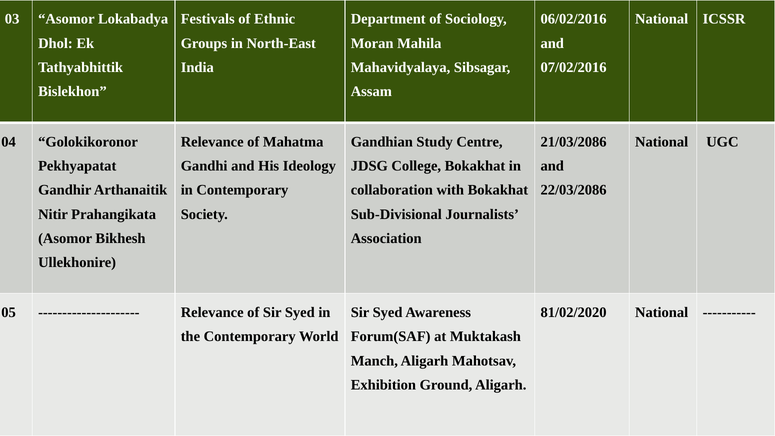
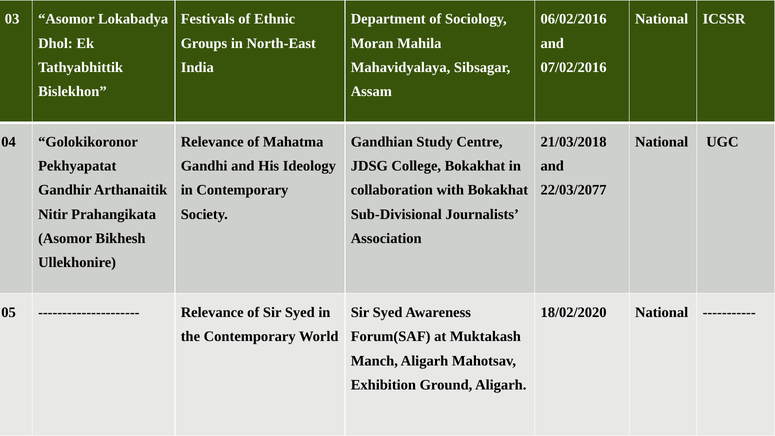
21/03/2086: 21/03/2086 -> 21/03/2018
22/03/2086: 22/03/2086 -> 22/03/2077
81/02/2020: 81/02/2020 -> 18/02/2020
